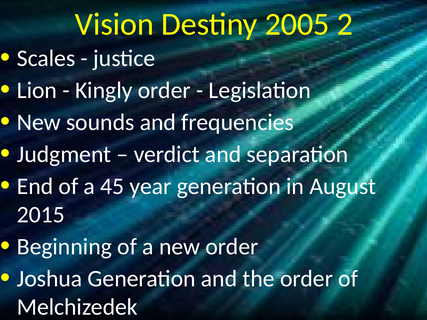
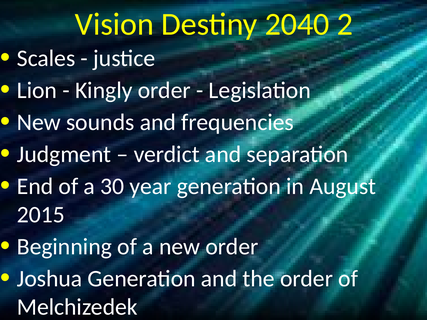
2005: 2005 -> 2040
45: 45 -> 30
